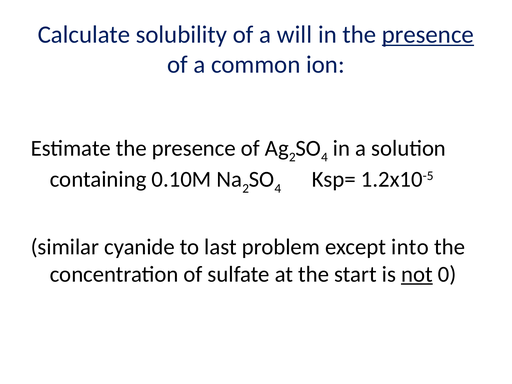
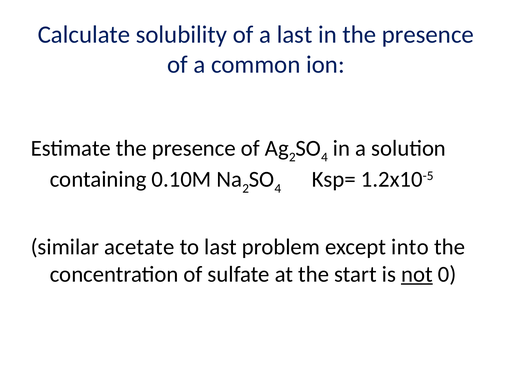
a will: will -> last
presence at (428, 35) underline: present -> none
cyanide: cyanide -> acetate
